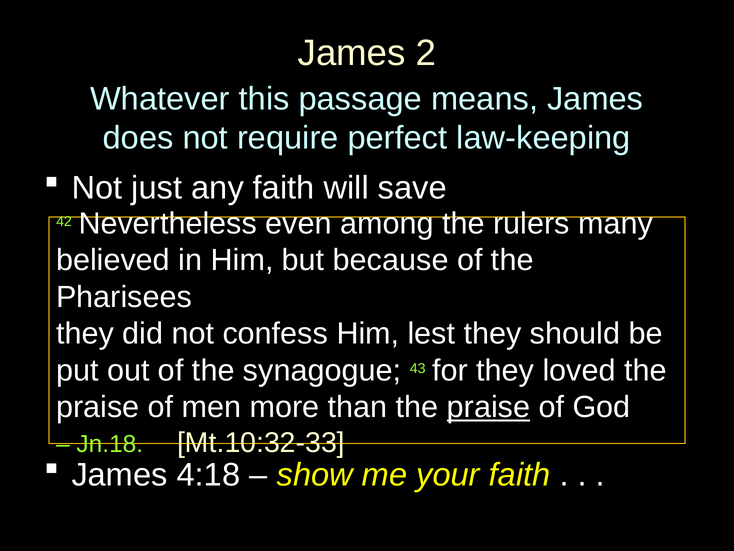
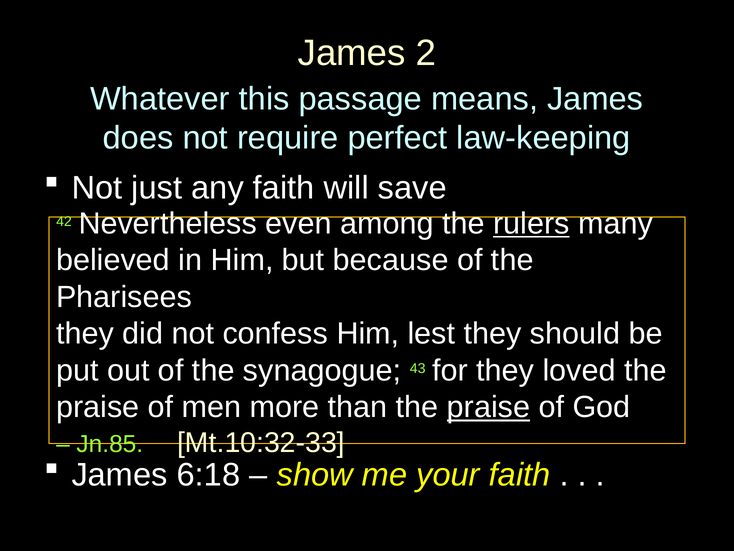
rulers underline: none -> present
Jn.18: Jn.18 -> Jn.85
4:18: 4:18 -> 6:18
